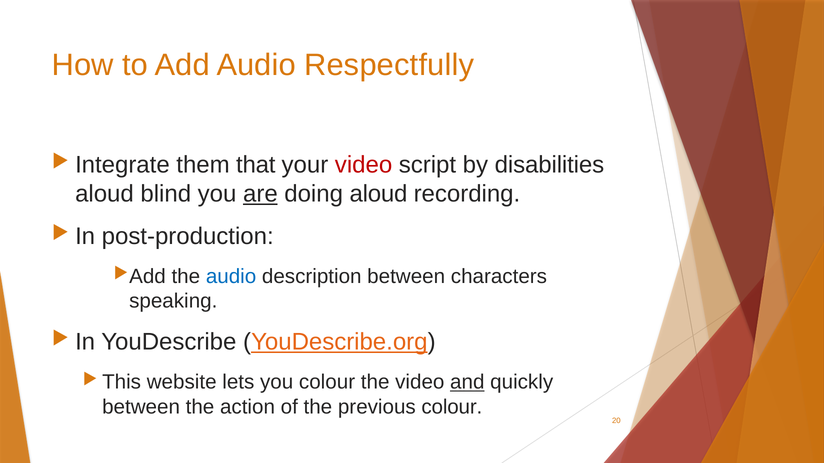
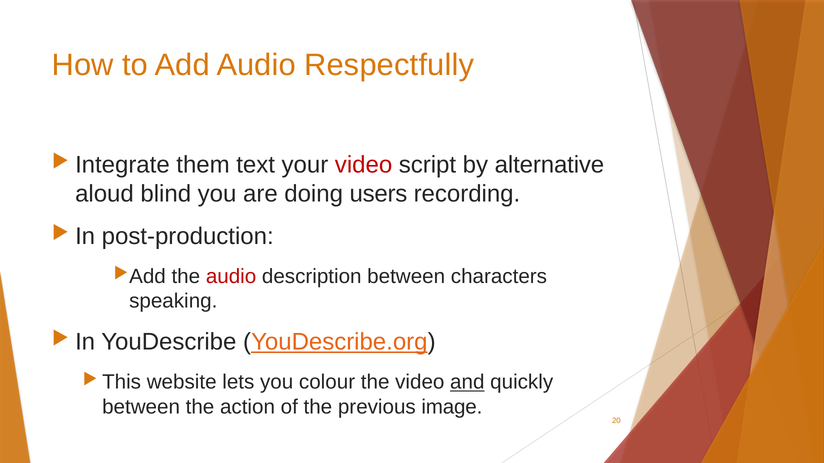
that: that -> text
disabilities: disabilities -> alternative
are underline: present -> none
doing aloud: aloud -> users
audio at (231, 277) colour: blue -> red
previous colour: colour -> image
